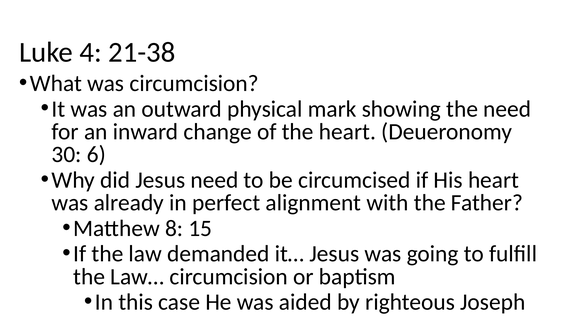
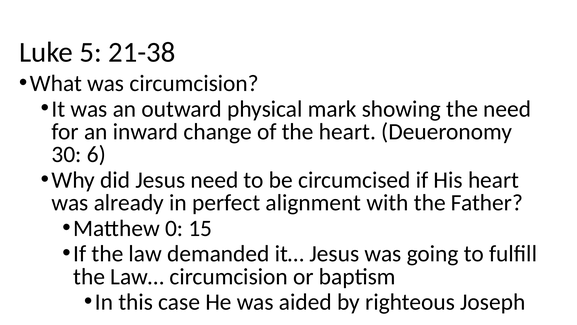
4: 4 -> 5
8: 8 -> 0
